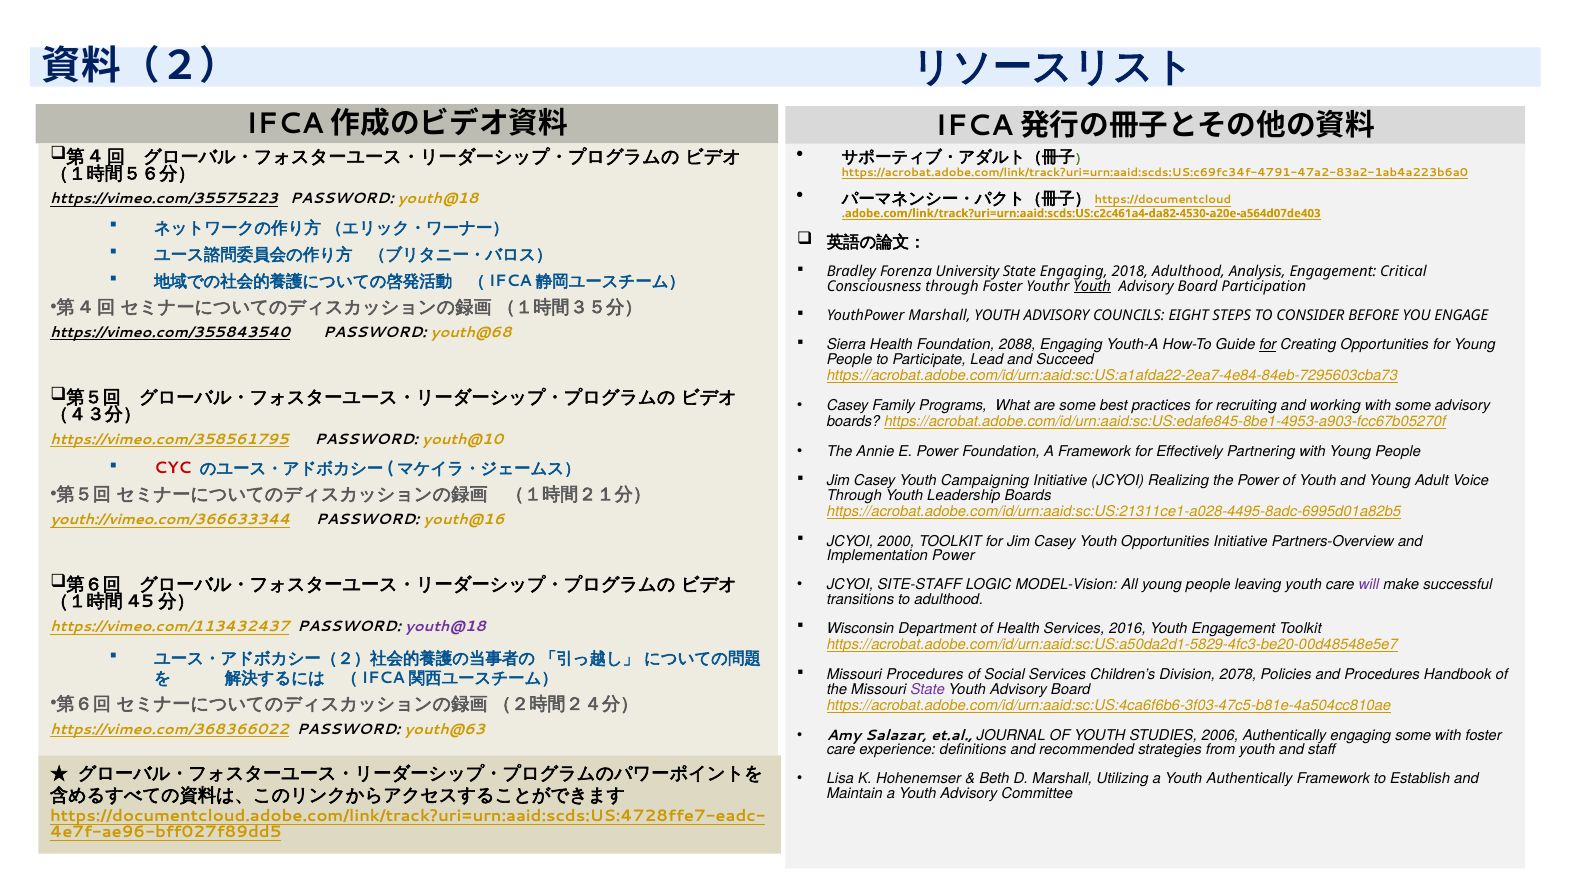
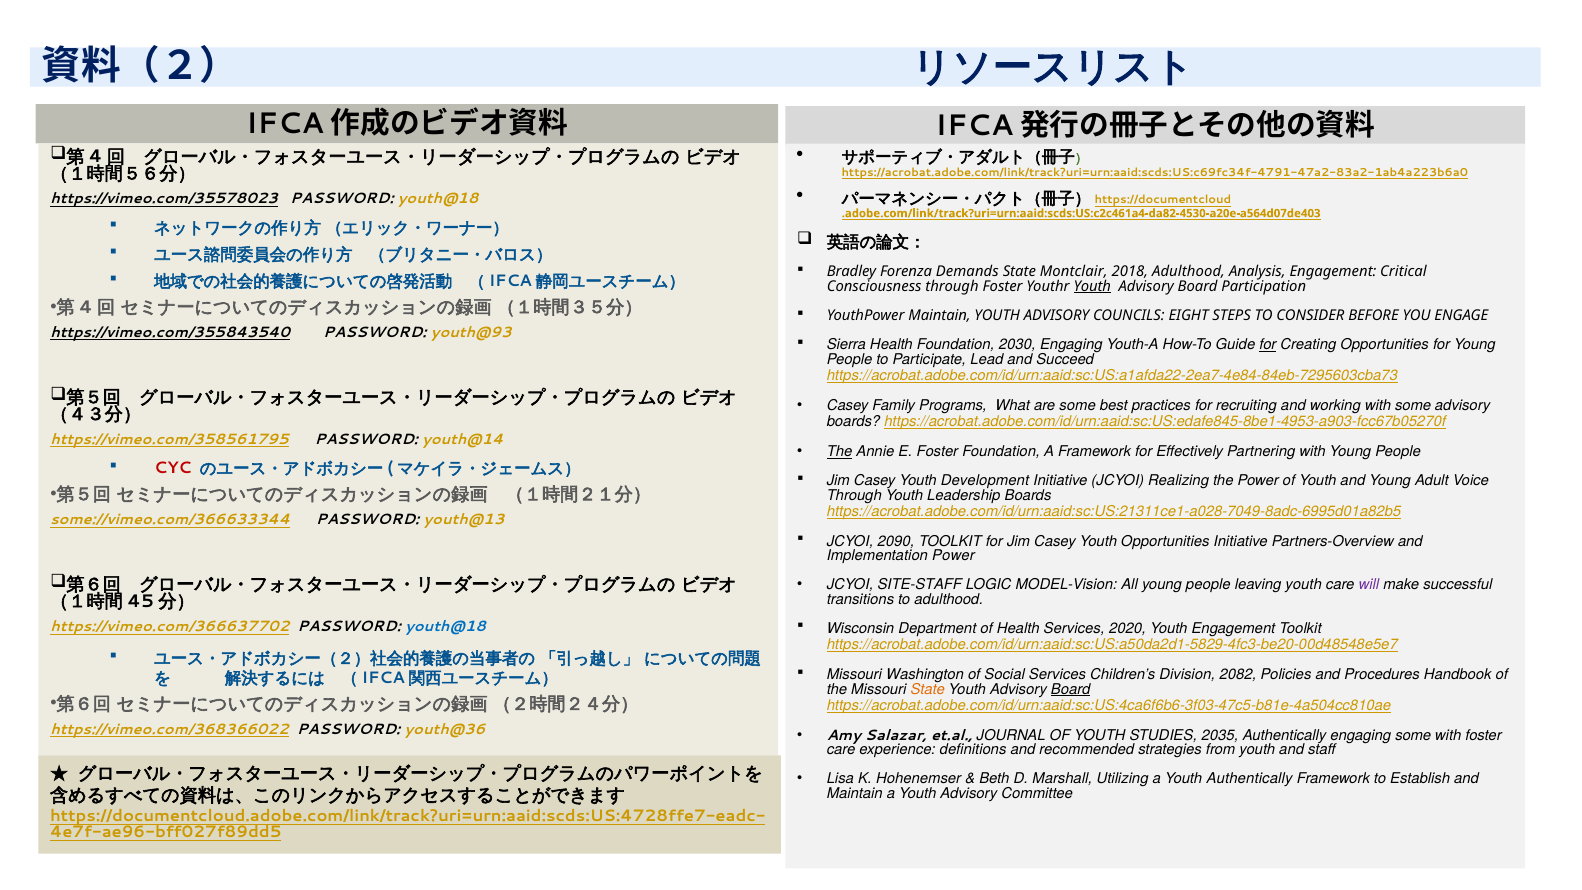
https://vimeo.com/35575223: https://vimeo.com/35575223 -> https://vimeo.com/35578023
University: University -> Demands
State Engaging: Engaging -> Montclair
YouthPower Marshall: Marshall -> Maintain
youth@68: youth@68 -> youth@93
2088: 2088 -> 2030
youth@10: youth@10 -> youth@14
The at (840, 452) underline: none -> present
E Power: Power -> Foster
Campaigning: Campaigning -> Development
https://acrobat.adobe.com/id/urn:aaid:sc:US:21311ce1-a028-4495-8adc-6995d01a82b5: https://acrobat.adobe.com/id/urn:aaid:sc:US:21311ce1-a028-4495-8adc-6995d01a82b5 -> https://acrobat.adobe.com/id/urn:aaid:sc:US:21311ce1-a028-7049-8adc-6995d01a82b5
youth://vimeo.com/366633344: youth://vimeo.com/366633344 -> some://vimeo.com/366633344
youth@16: youth@16 -> youth@13
2000: 2000 -> 2090
https://vimeo.com/113432437: https://vimeo.com/113432437 -> https://vimeo.com/366637702
youth@18 at (445, 626) colour: purple -> blue
2016: 2016 -> 2020
Missouri Procedures: Procedures -> Washington
2078: 2078 -> 2082
State at (928, 689) colour: purple -> orange
Board at (1071, 689) underline: none -> present
youth@63: youth@63 -> youth@36
2006: 2006 -> 2035
